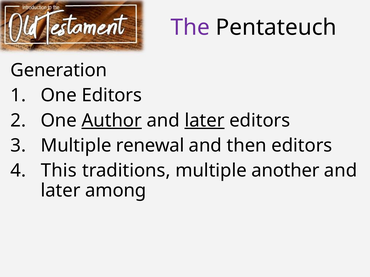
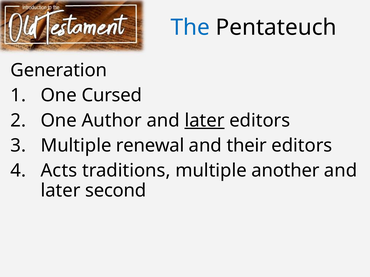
The colour: purple -> blue
One Editors: Editors -> Cursed
Author underline: present -> none
then: then -> their
This: This -> Acts
among: among -> second
